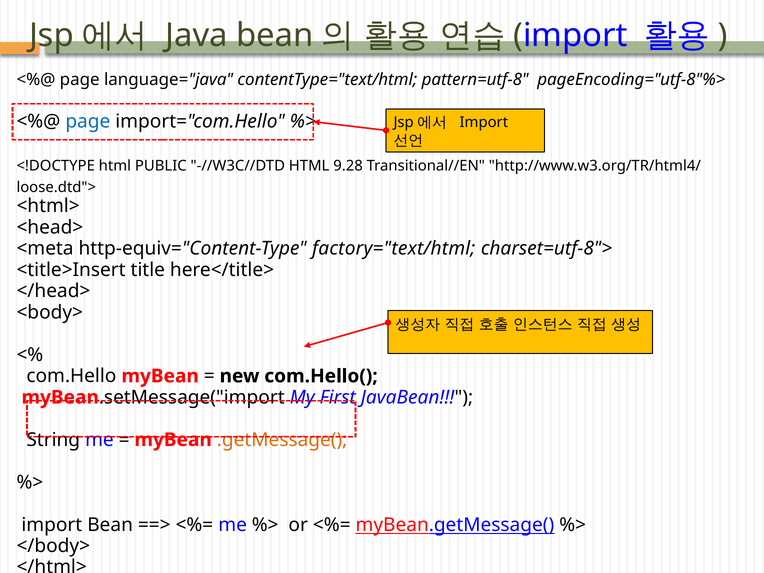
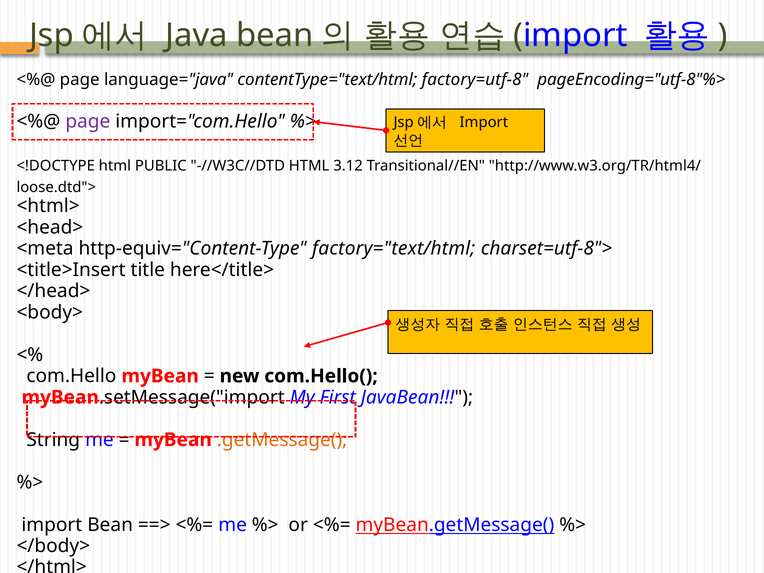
pattern=utf-8: pattern=utf-8 -> factory=utf-8
page at (88, 121) colour: blue -> purple
9.28: 9.28 -> 3.12
